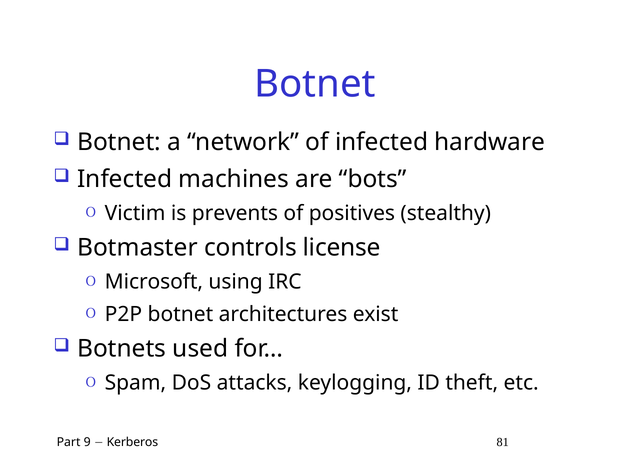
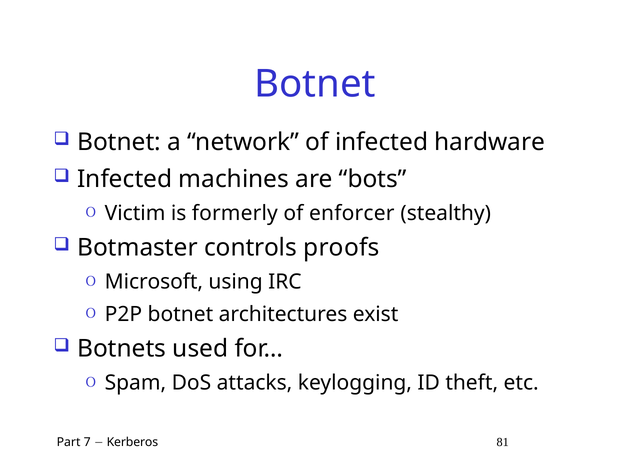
prevents: prevents -> formerly
positives: positives -> enforcer
license: license -> proofs
9: 9 -> 7
